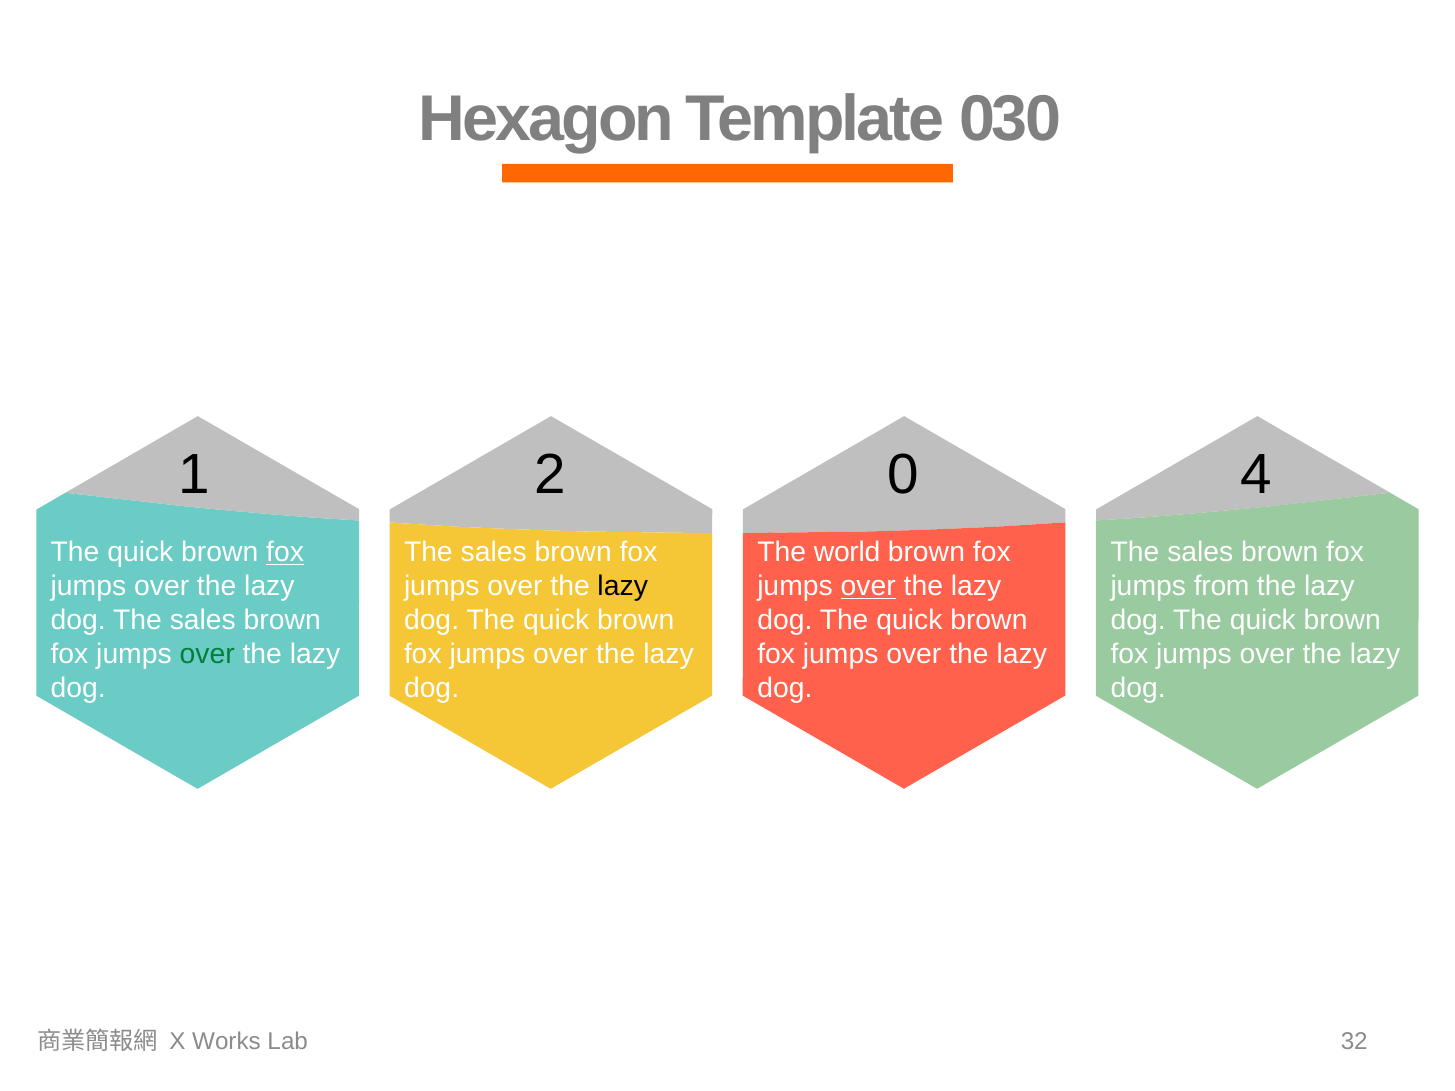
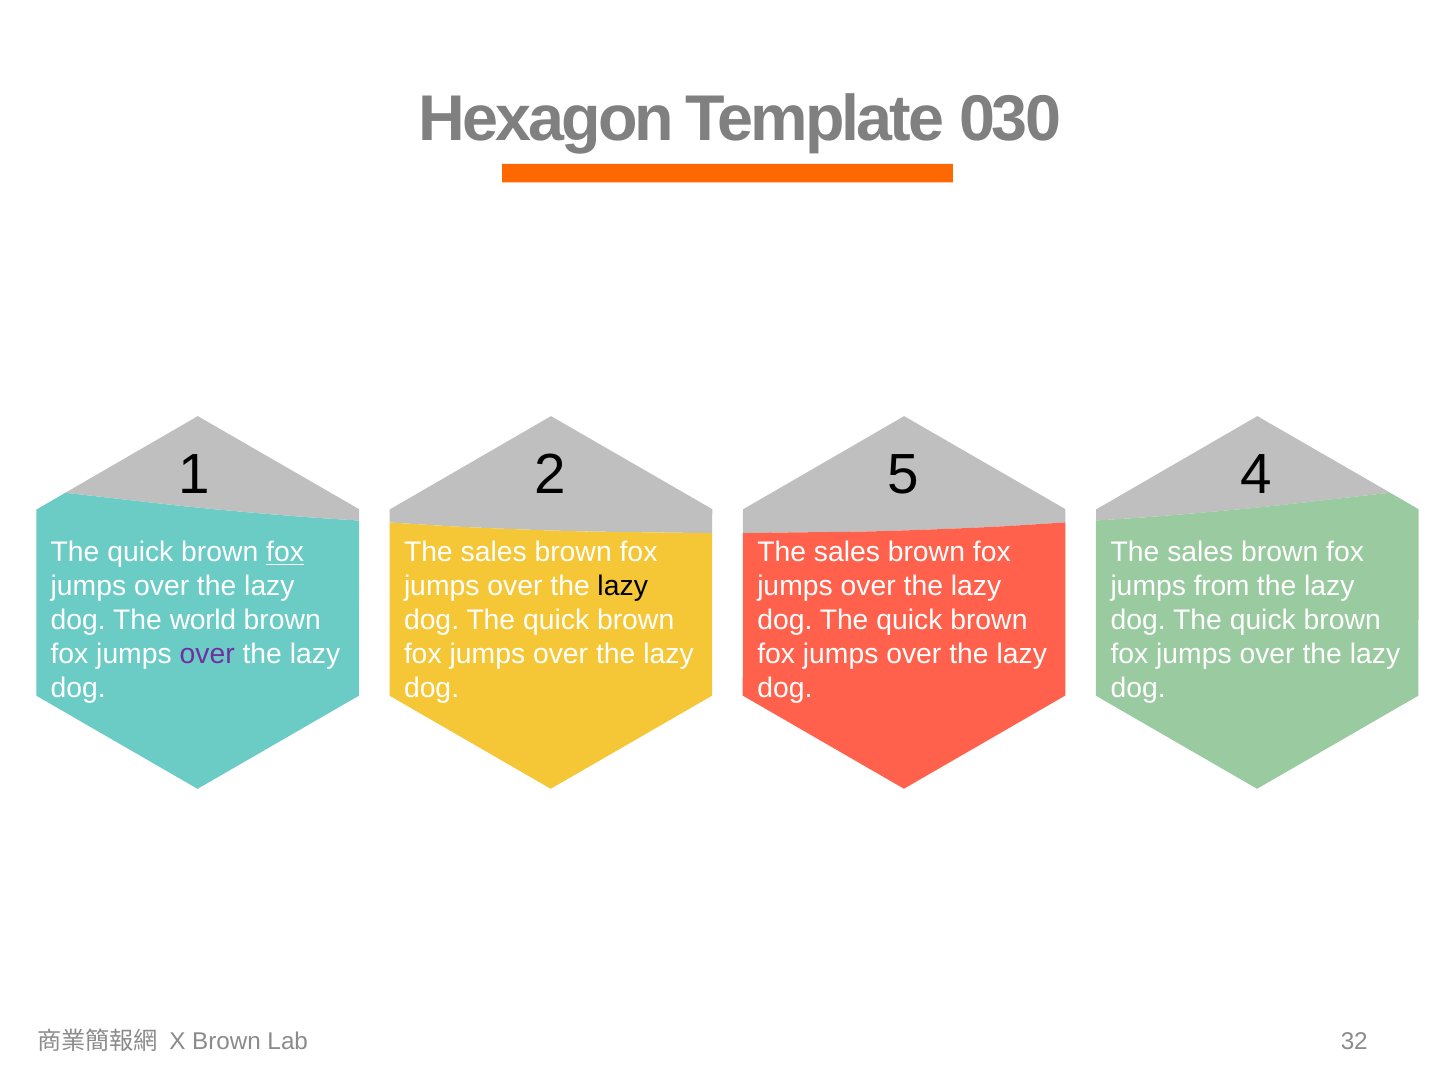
0: 0 -> 5
world at (847, 552): world -> sales
over at (868, 586) underline: present -> none
sales at (203, 620): sales -> world
over at (207, 654) colour: green -> purple
X Works: Works -> Brown
